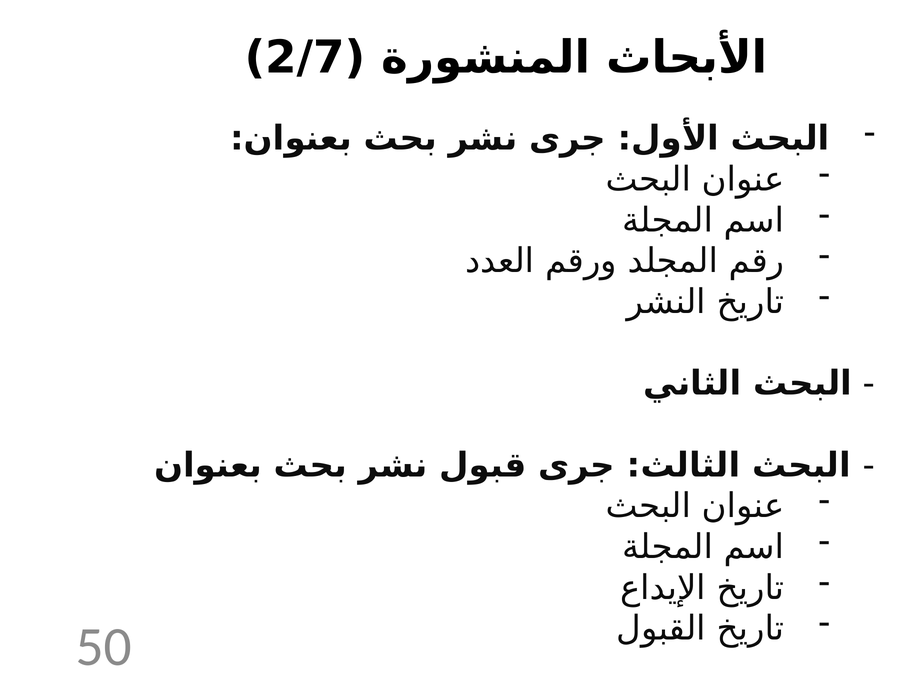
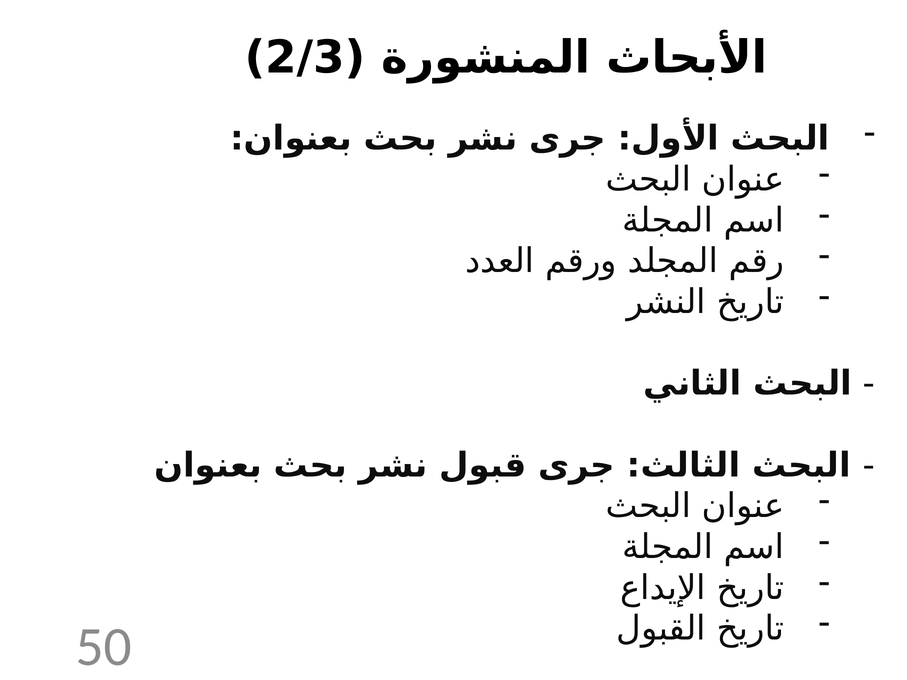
2/7: 2/7 -> 2/3
